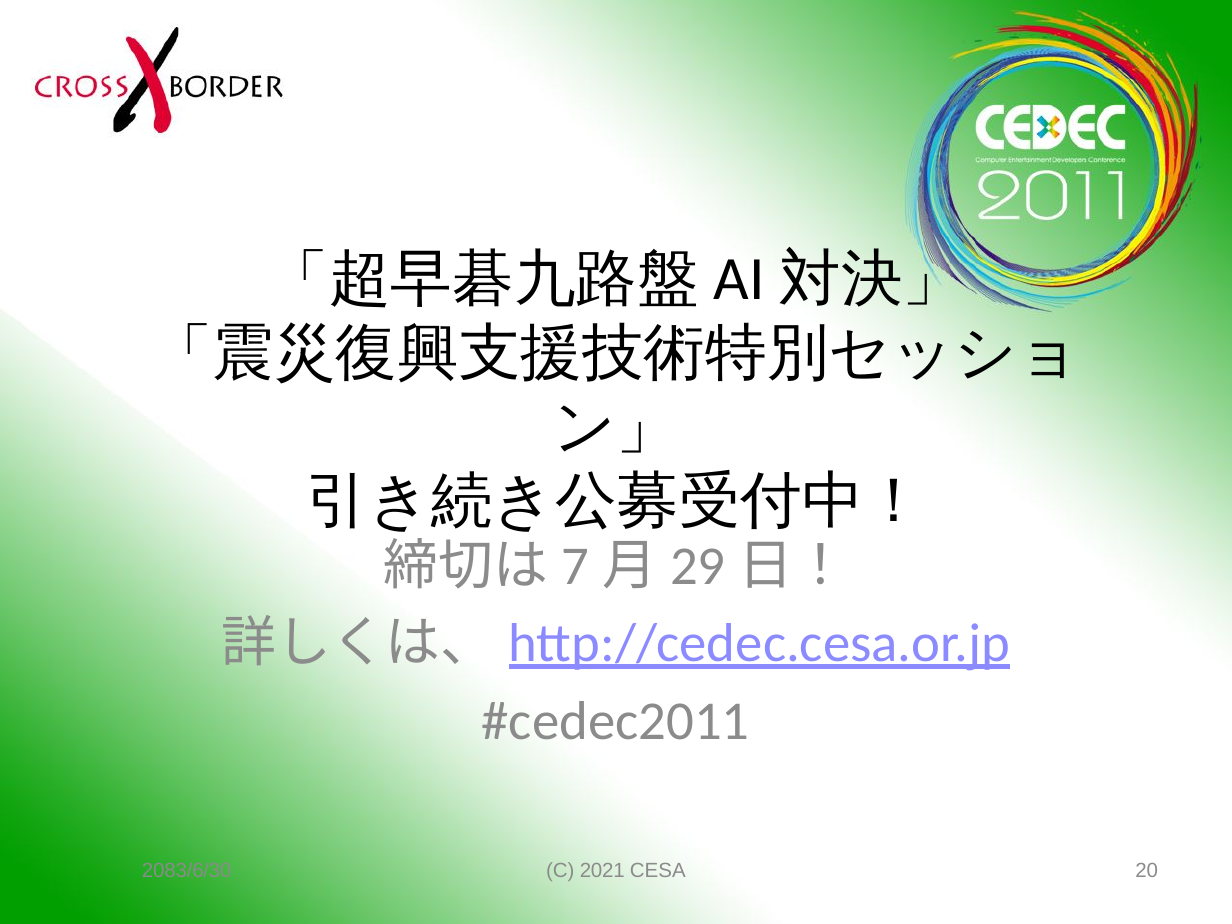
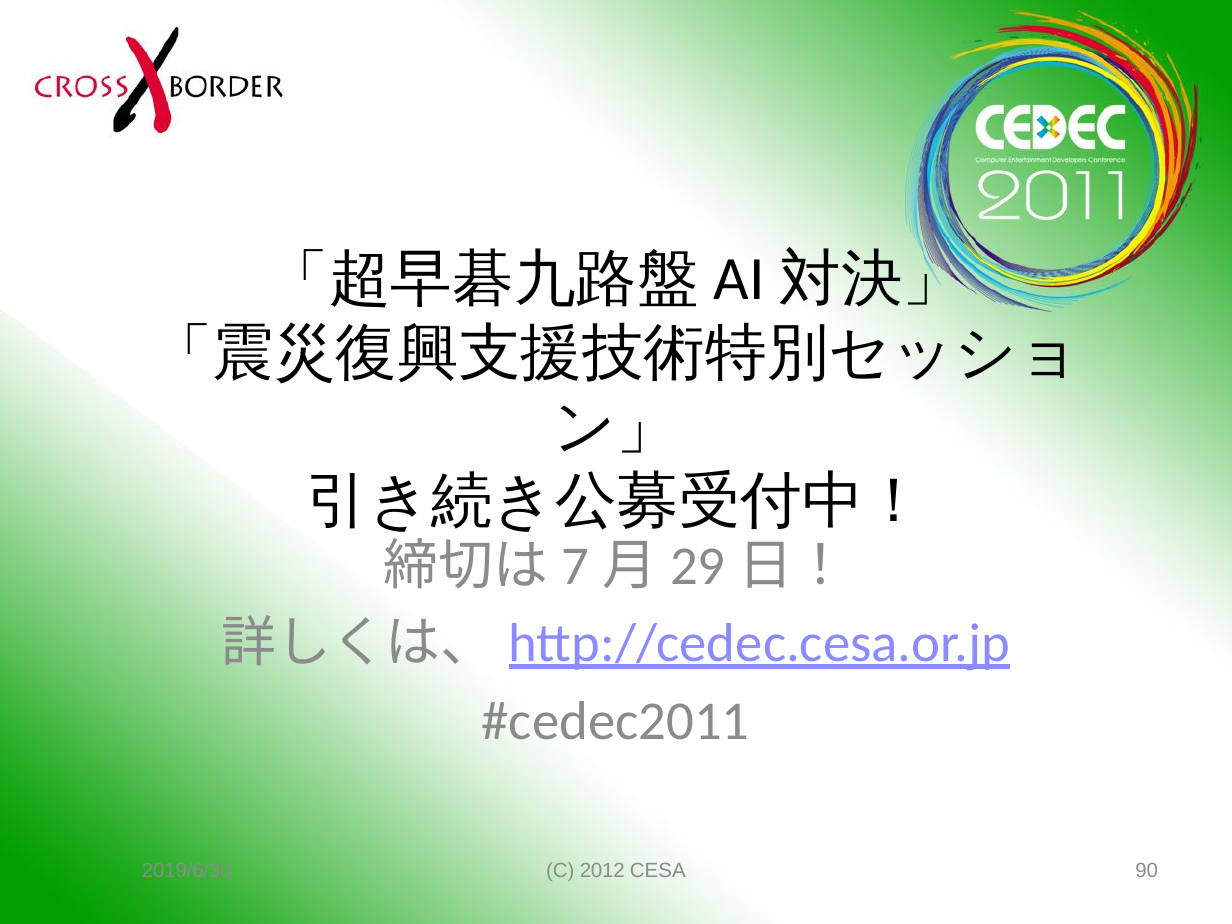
2083/6/30: 2083/6/30 -> 2019/6/30
2021: 2021 -> 2012
20: 20 -> 90
